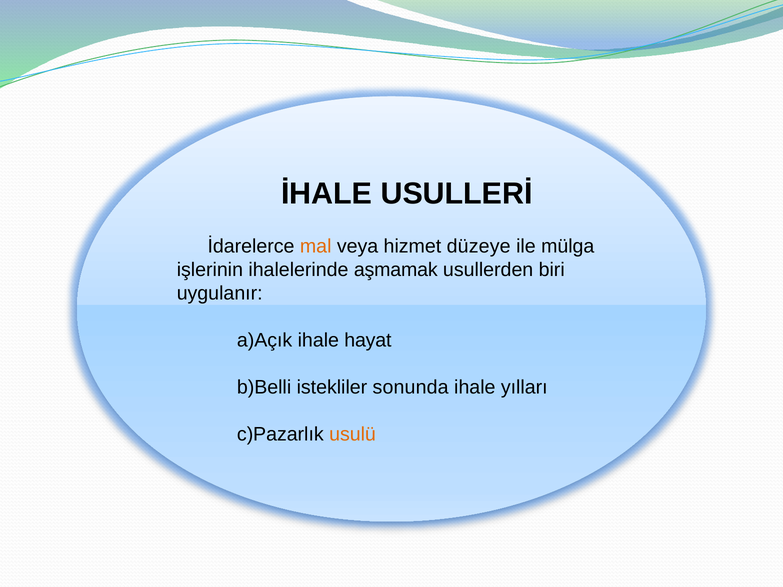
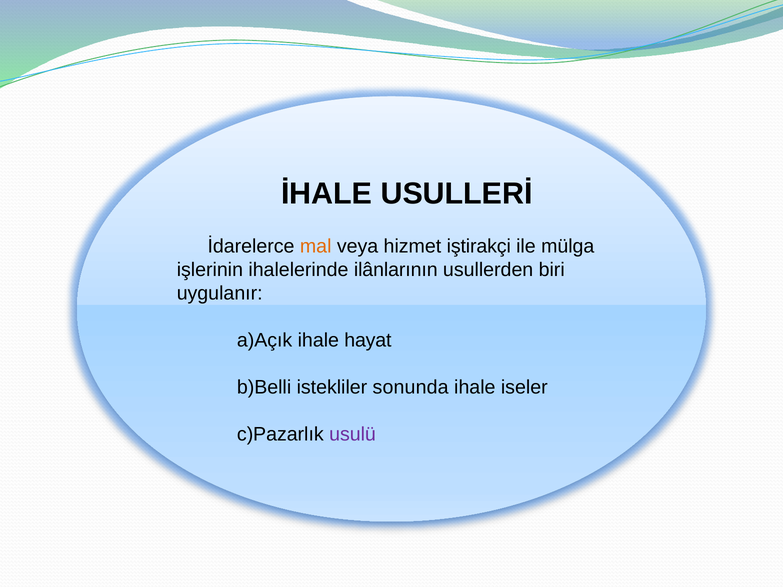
düzeye: düzeye -> iştirakçi
aşmamak: aşmamak -> ilânlarının
yılları: yılları -> iseler
usulü colour: orange -> purple
